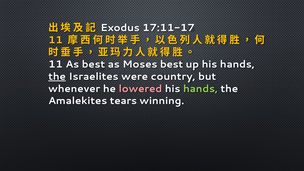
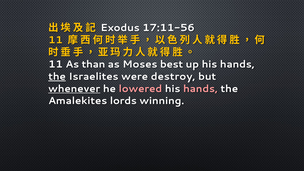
17:11-17: 17:11-17 -> 17:11-56
As best: best -> than
country: country -> destroy
whenever underline: none -> present
hands at (200, 89) colour: light green -> pink
tears: tears -> lords
